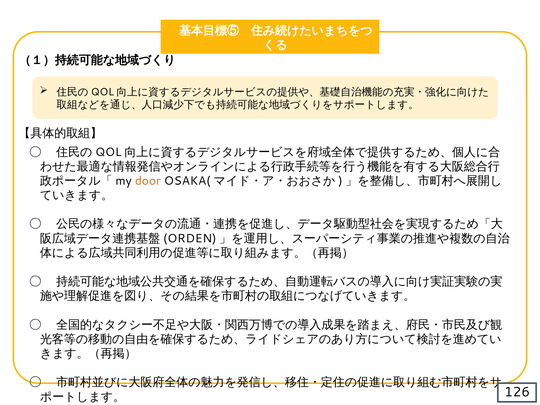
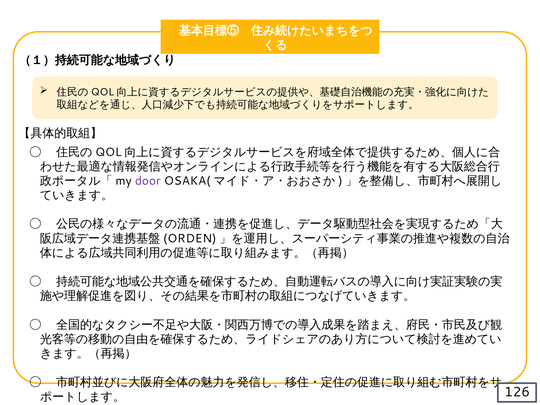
door colour: orange -> purple
